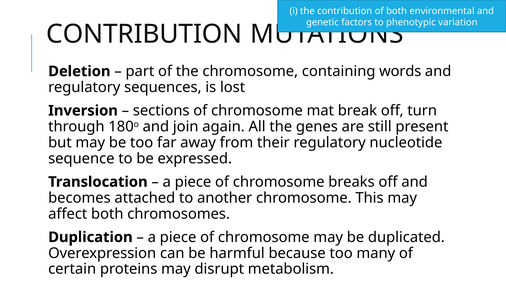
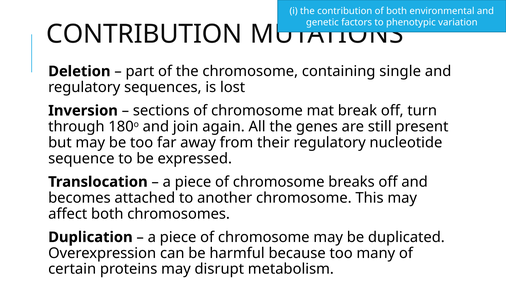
words: words -> single
